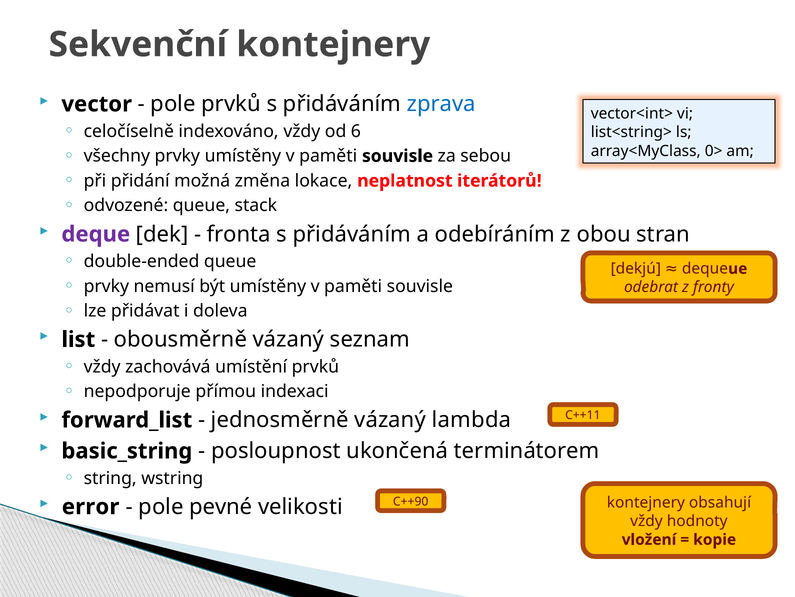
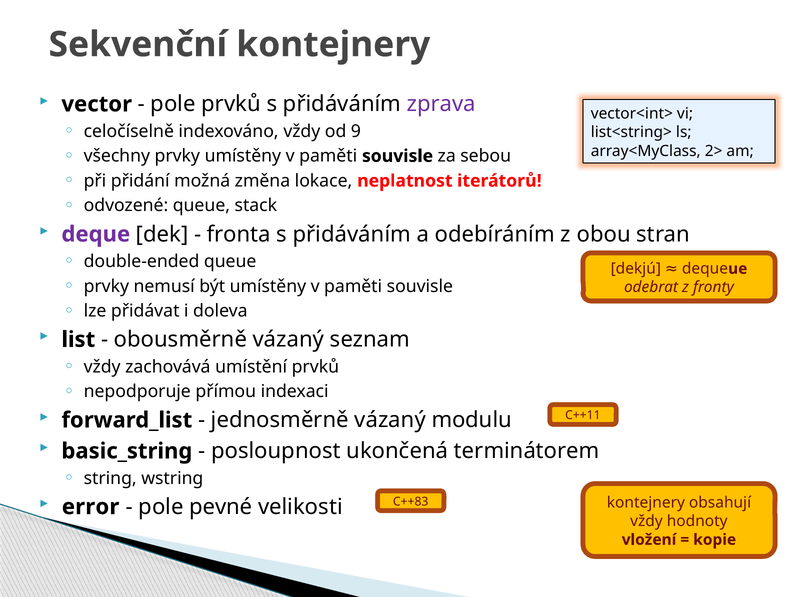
zprava colour: blue -> purple
6: 6 -> 9
0>: 0> -> 2>
lambda: lambda -> modulu
C++90: C++90 -> C++83
